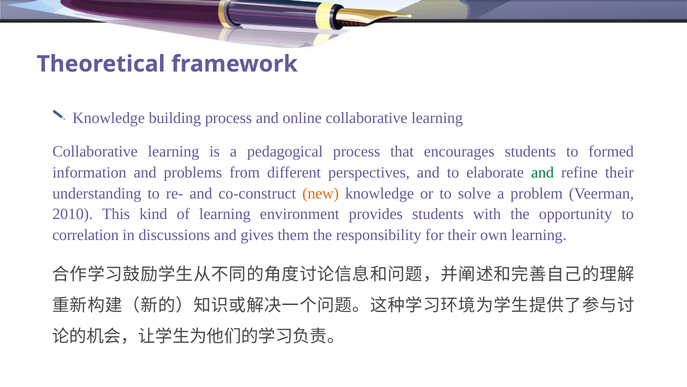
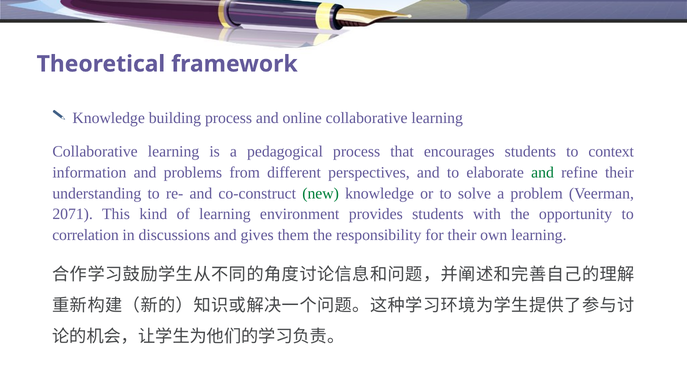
formed: formed -> context
new colour: orange -> green
2010: 2010 -> 2071
